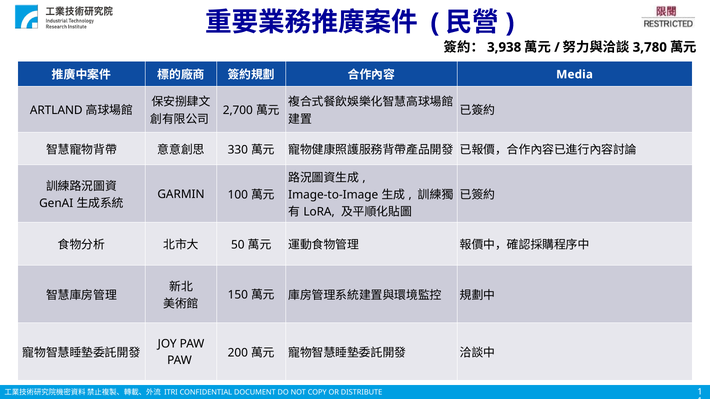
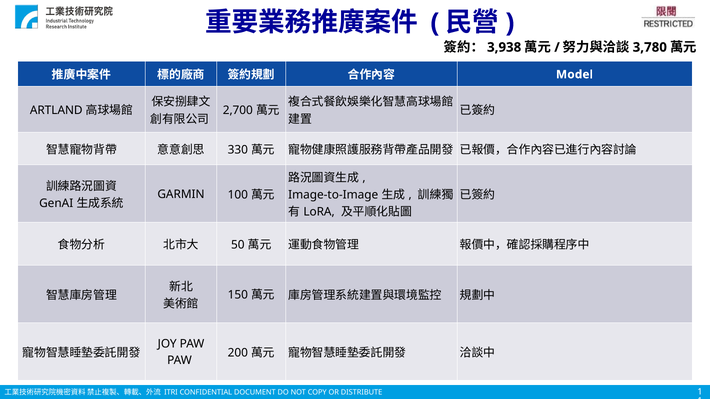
Media: Media -> Model
